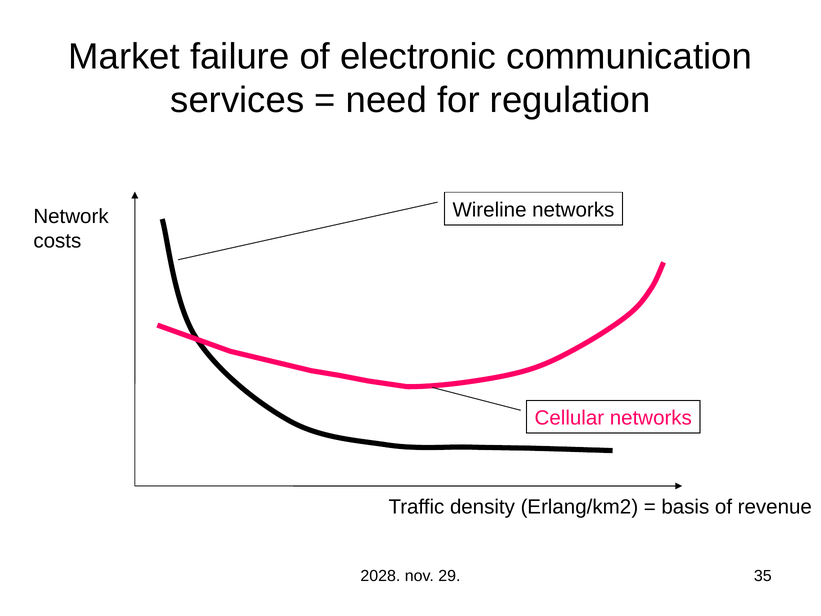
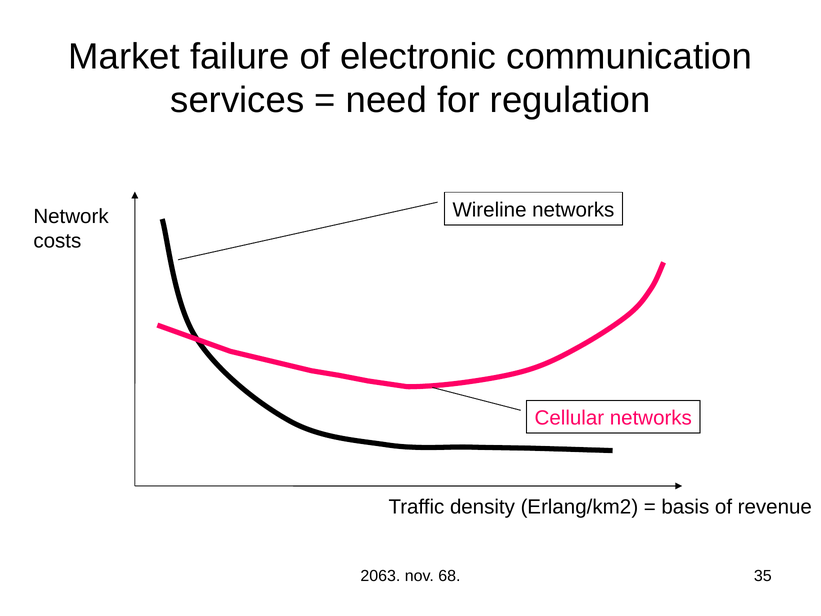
2028: 2028 -> 2063
29: 29 -> 68
